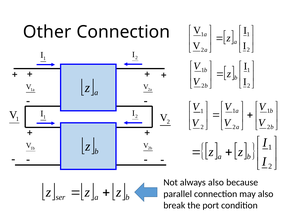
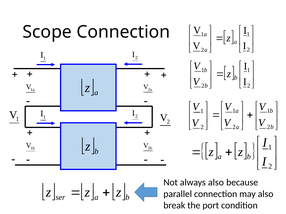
Other: Other -> Scope
